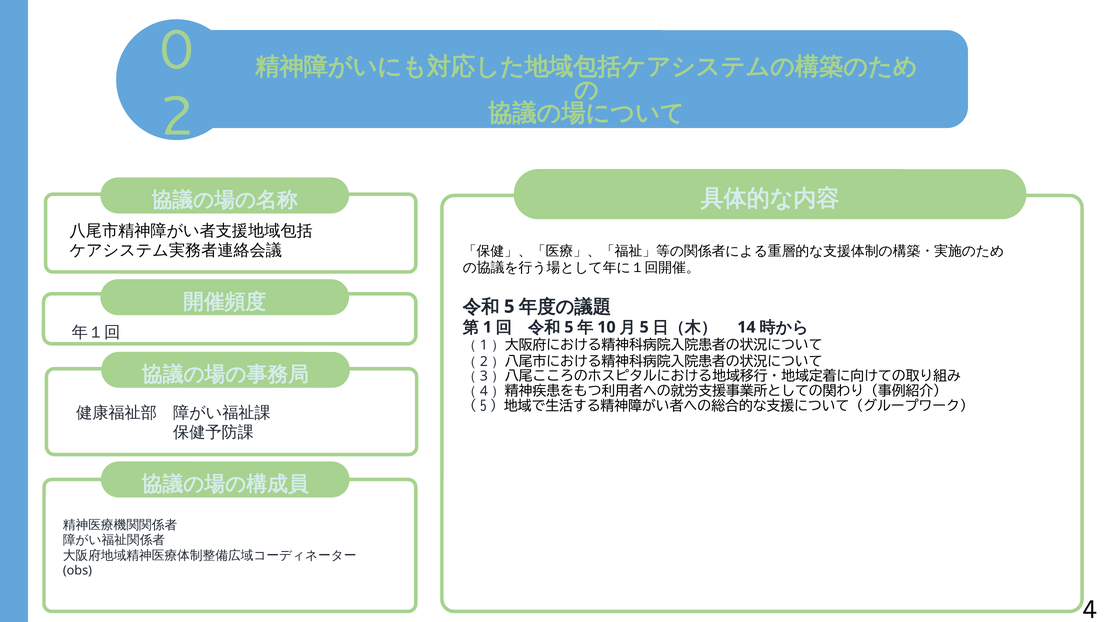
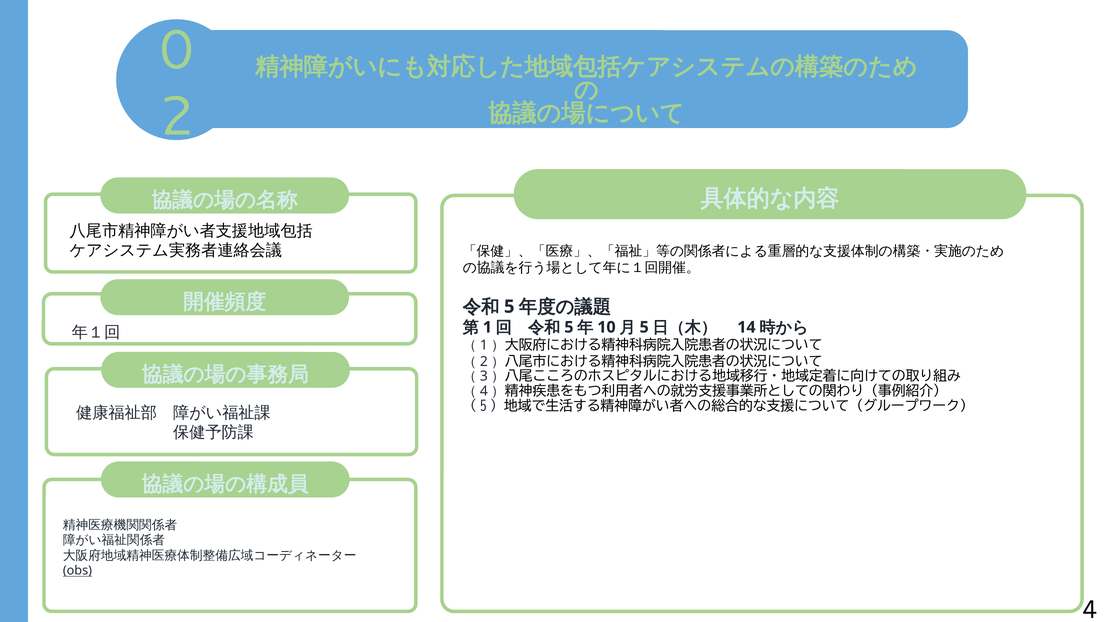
obs underline: none -> present
